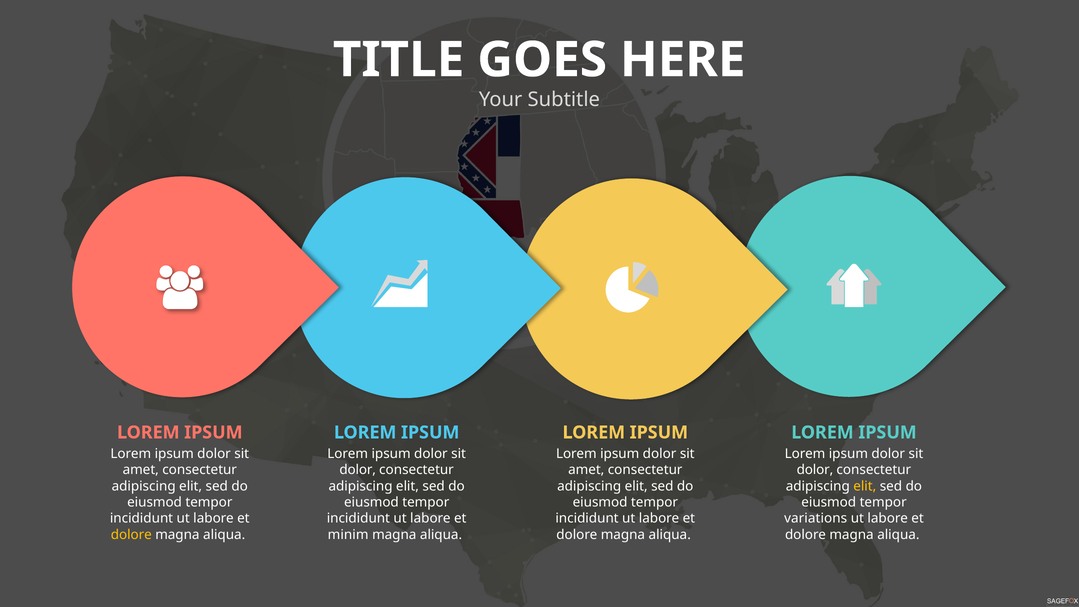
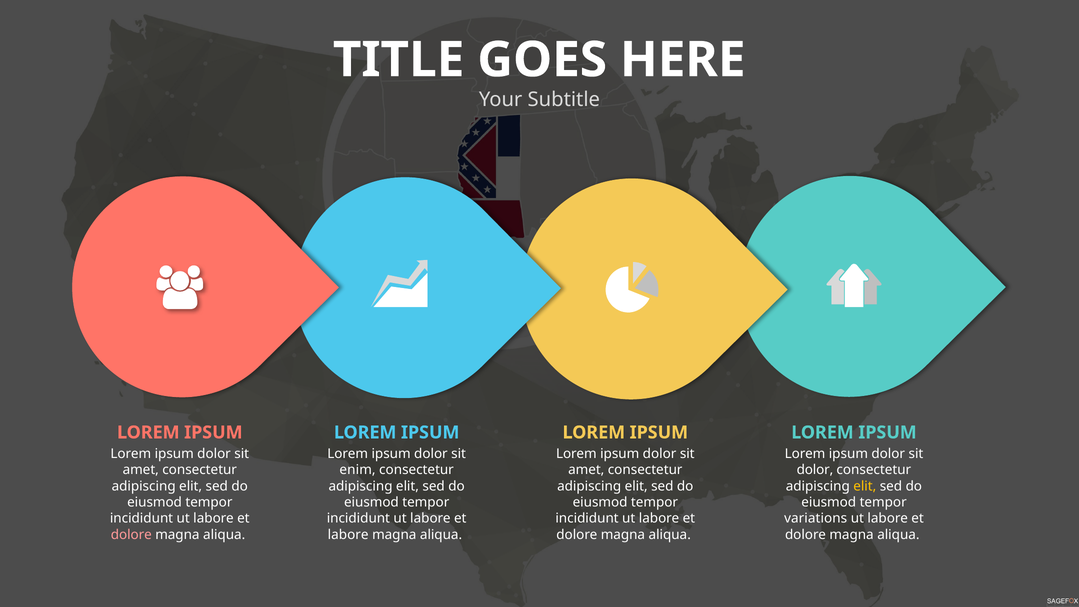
dolor at (358, 470): dolor -> enim
dolore at (131, 535) colour: yellow -> pink
minim at (348, 535): minim -> labore
